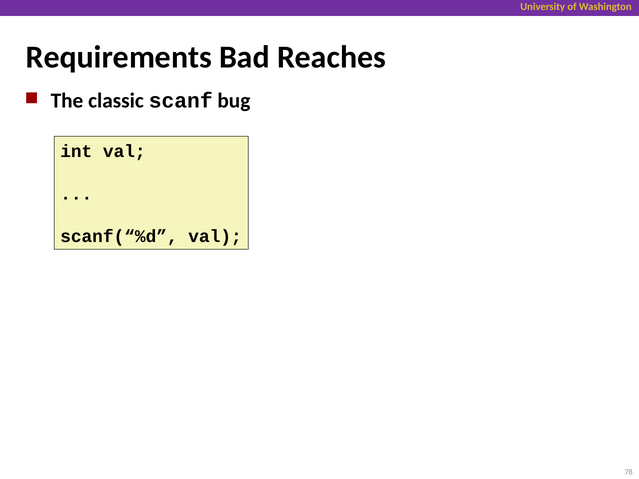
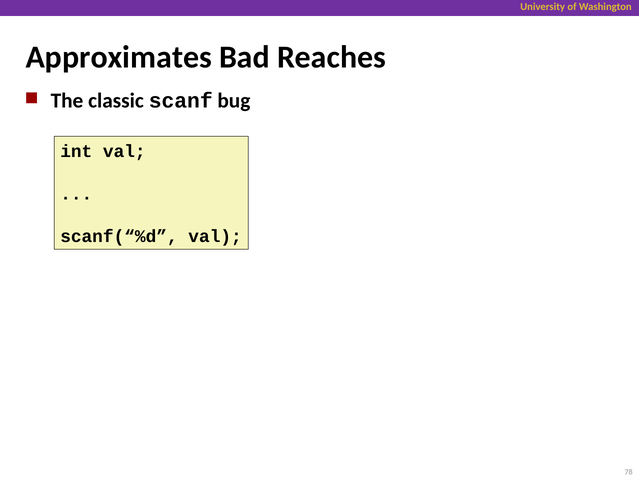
Requirements: Requirements -> Approximates
